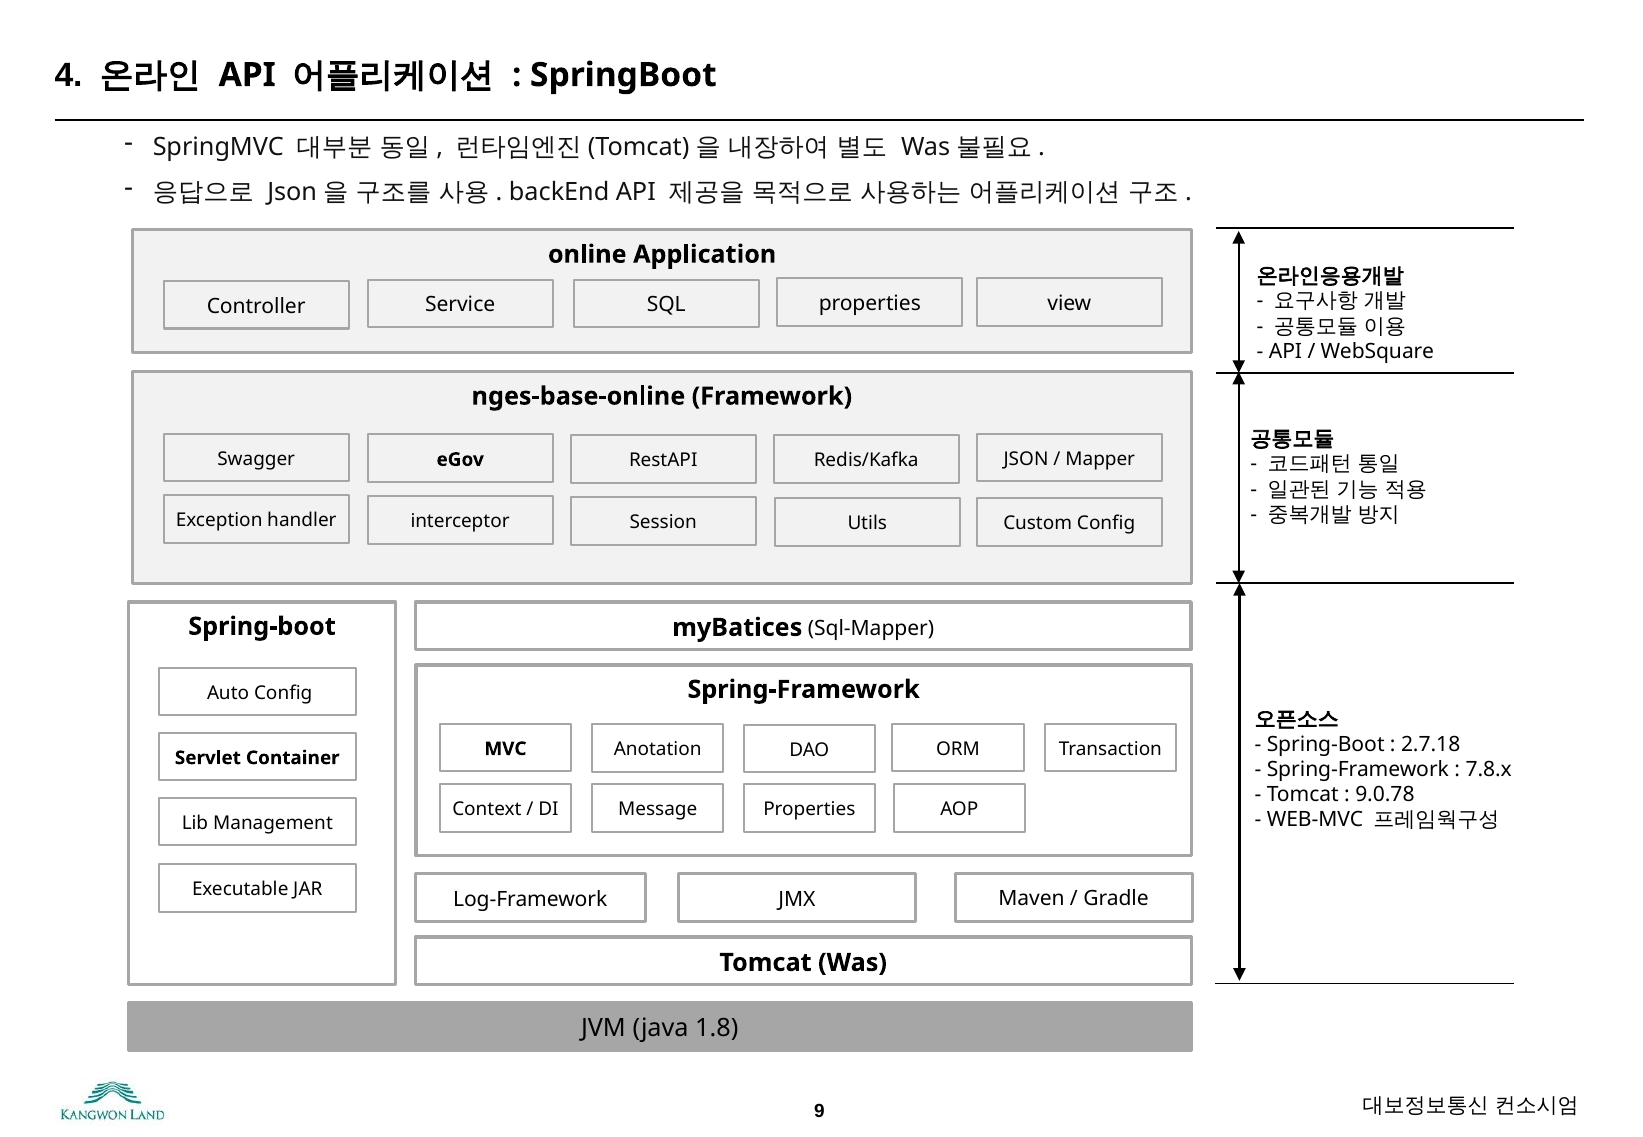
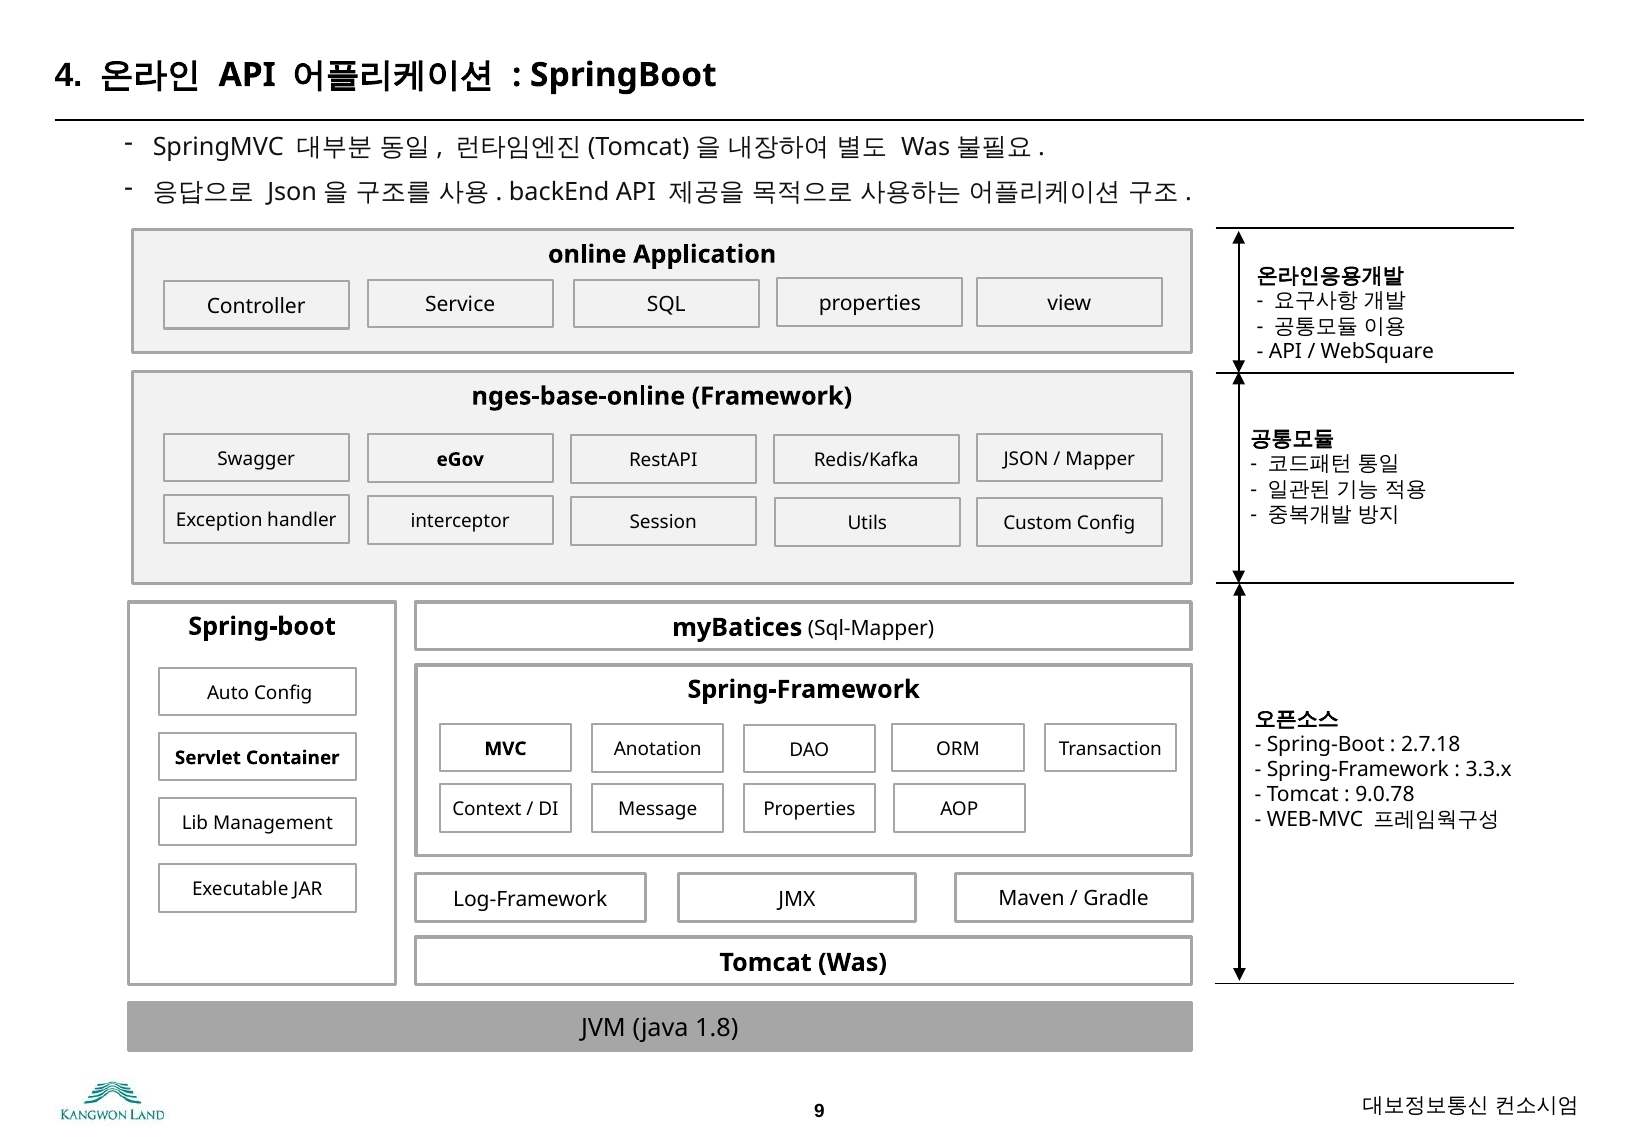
7.8.x: 7.8.x -> 3.3.x
